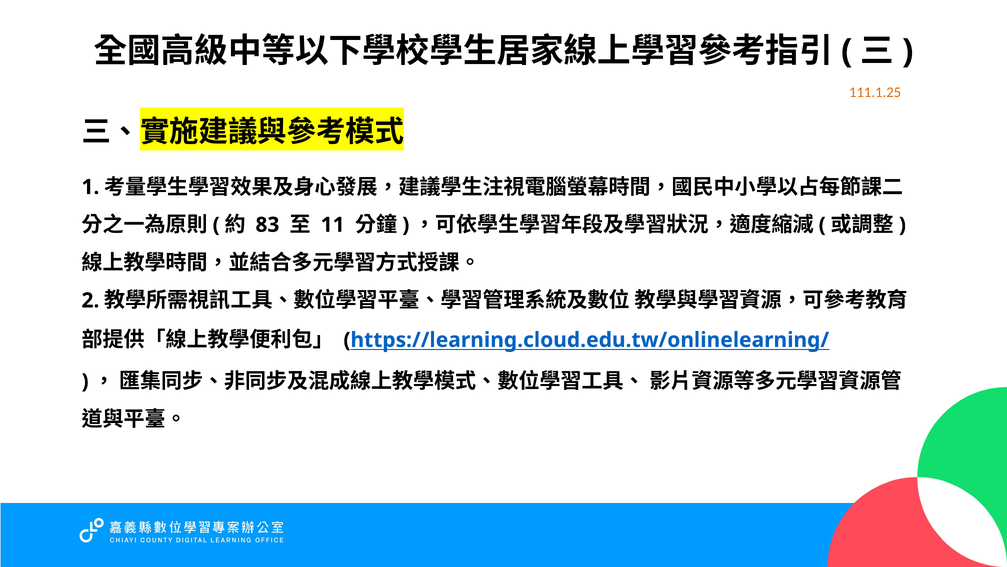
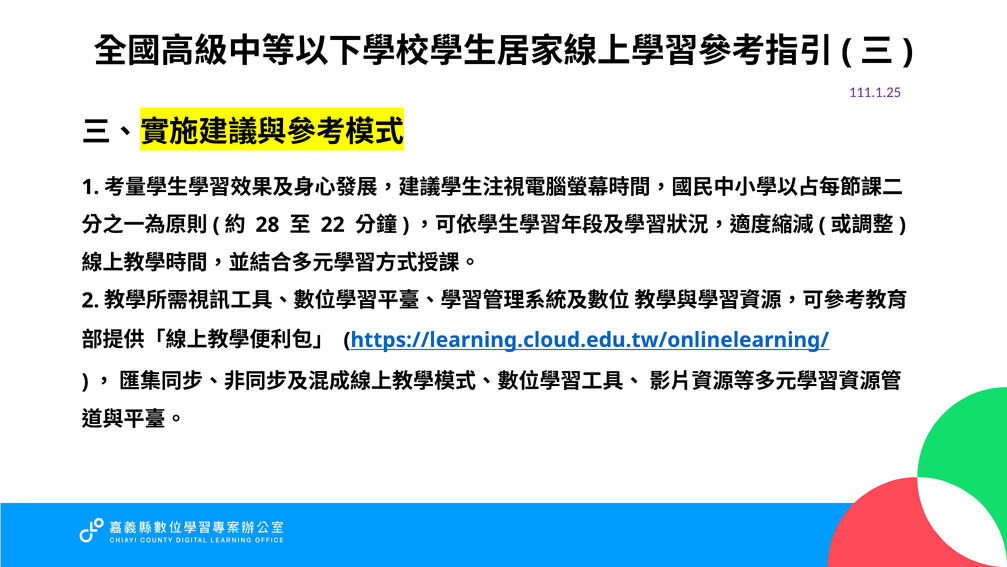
111.1.25 colour: orange -> purple
83: 83 -> 28
11: 11 -> 22
